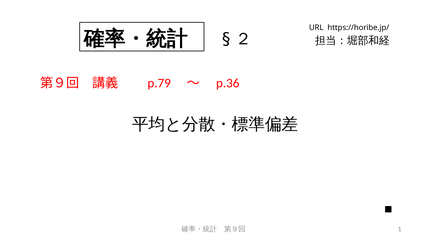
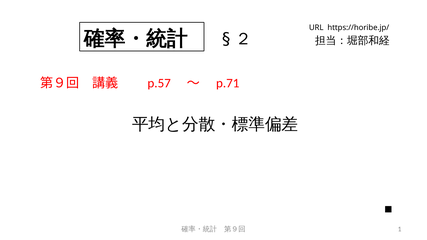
p.79: p.79 -> p.57
p.36: p.36 -> p.71
